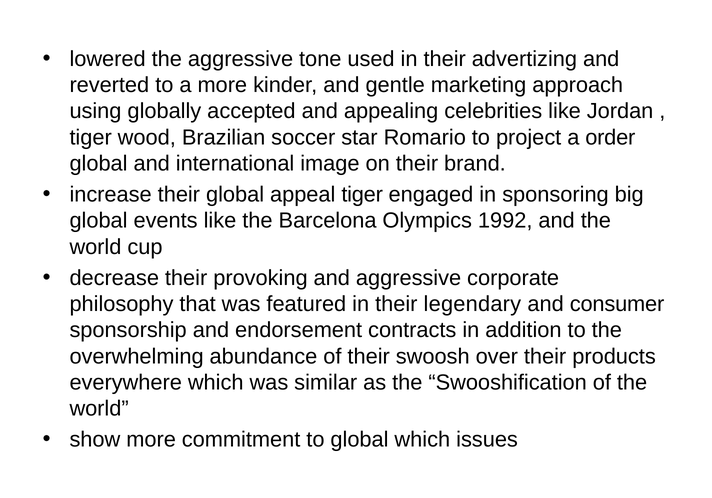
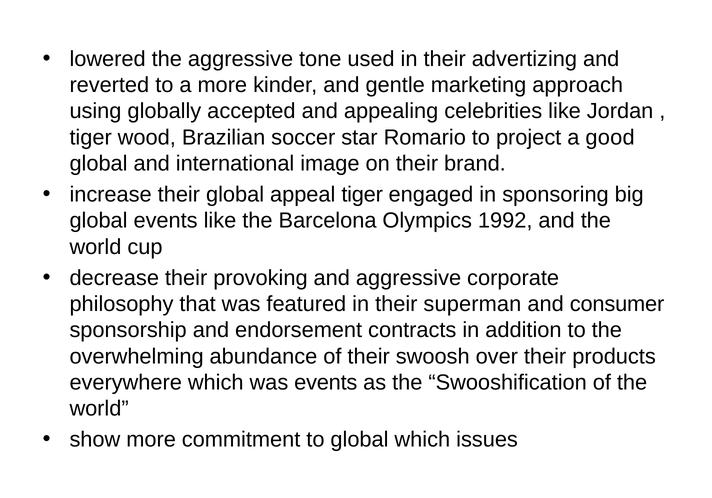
order: order -> good
legendary: legendary -> superman
was similar: similar -> events
